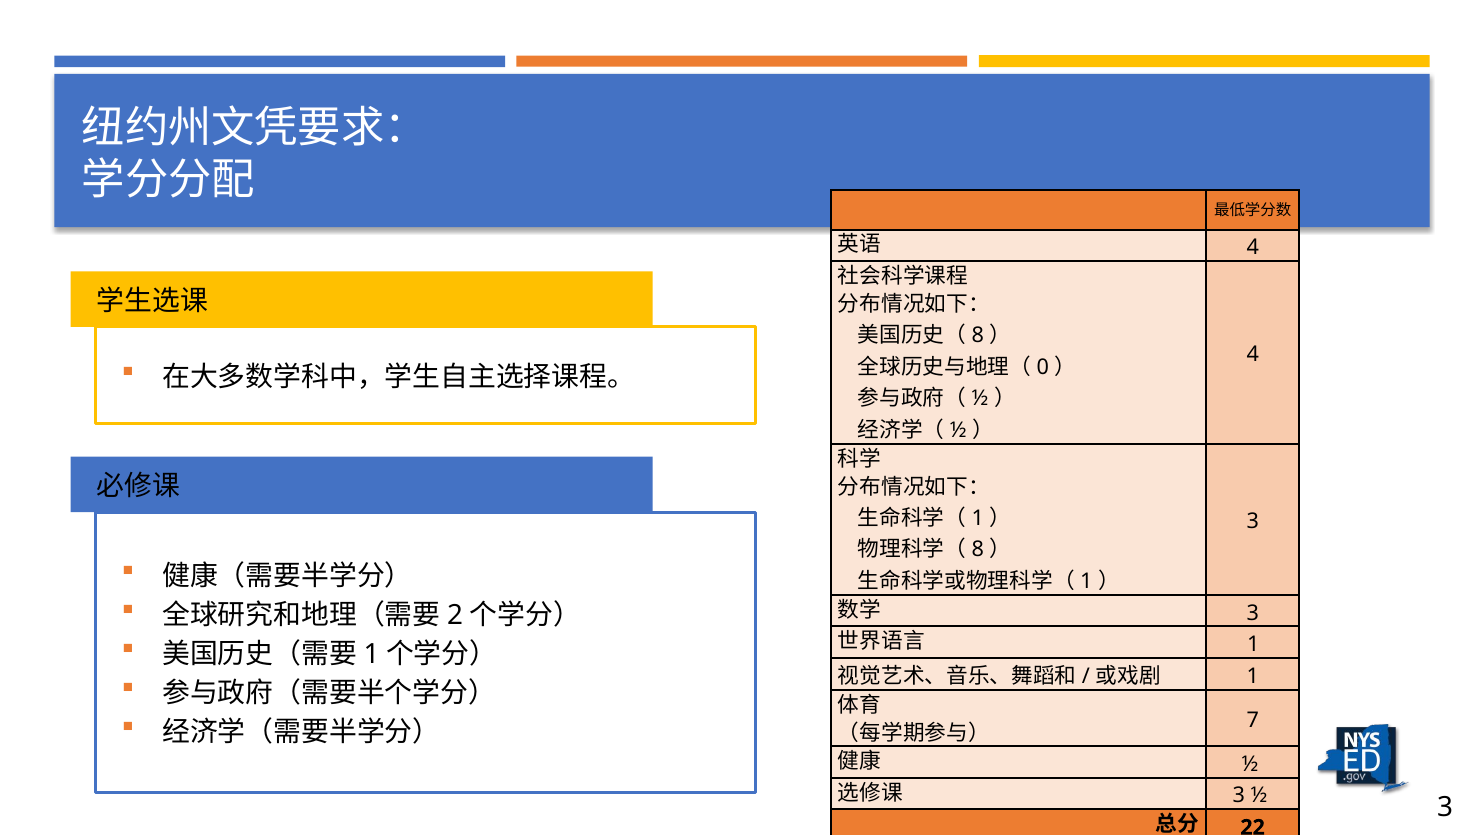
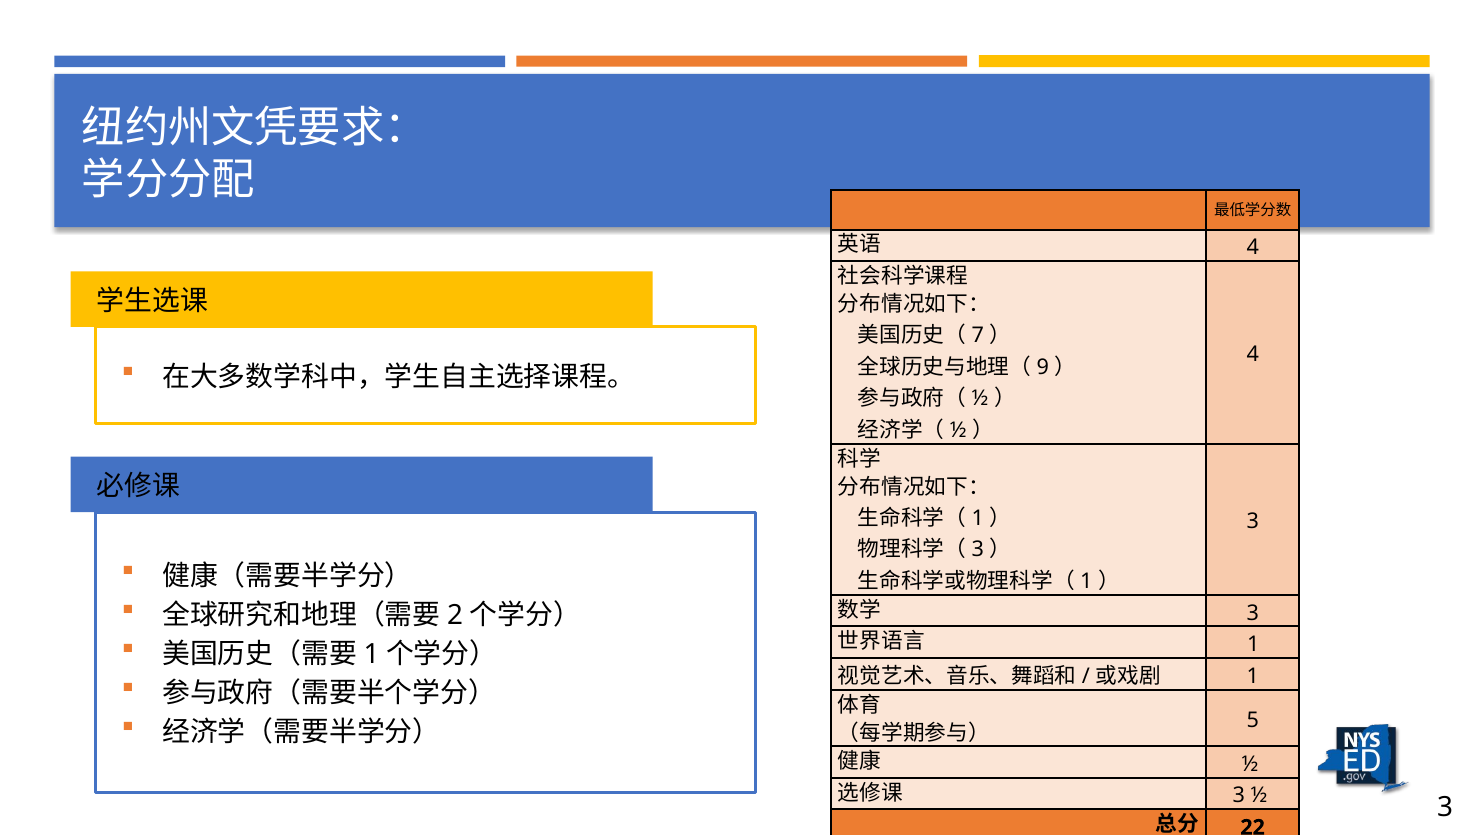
8 at (978, 336): 8 -> 7
0: 0 -> 9
8 at (978, 550): 8 -> 3
7: 7 -> 5
